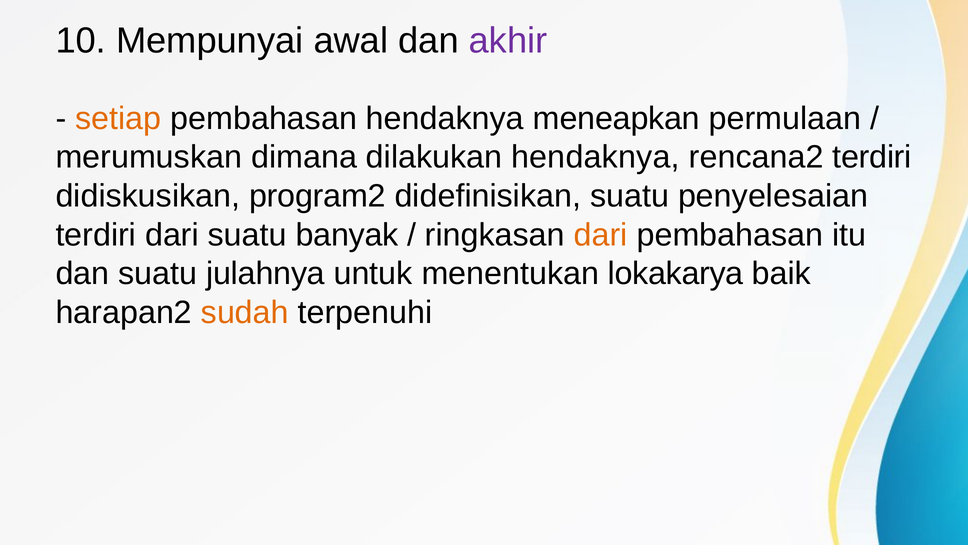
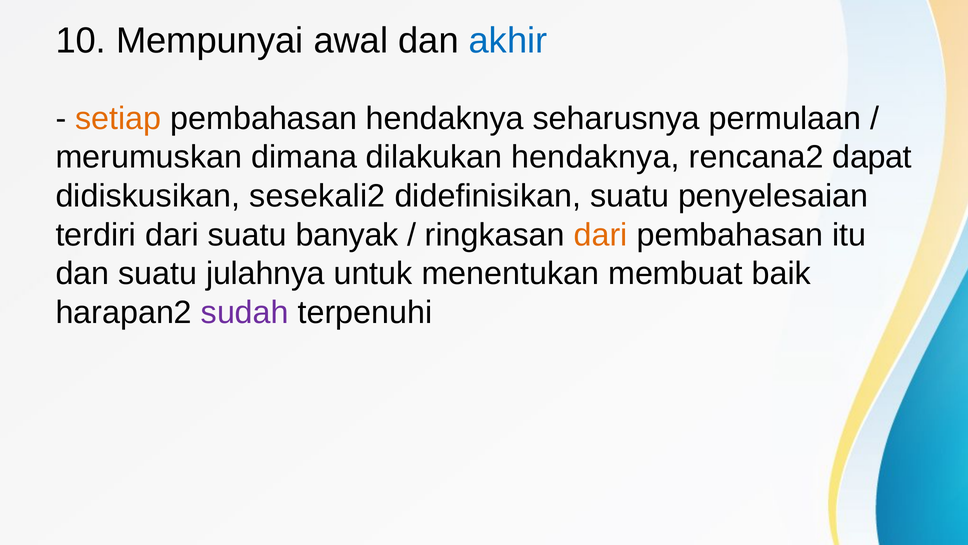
akhir colour: purple -> blue
meneapkan: meneapkan -> seharusnya
rencana2 terdiri: terdiri -> dapat
program2: program2 -> sesekali2
lokakarya: lokakarya -> membuat
sudah colour: orange -> purple
